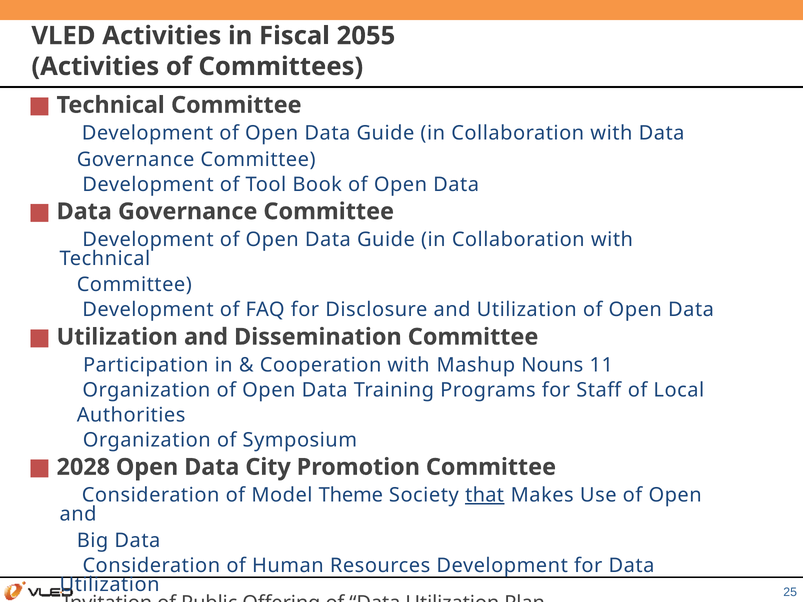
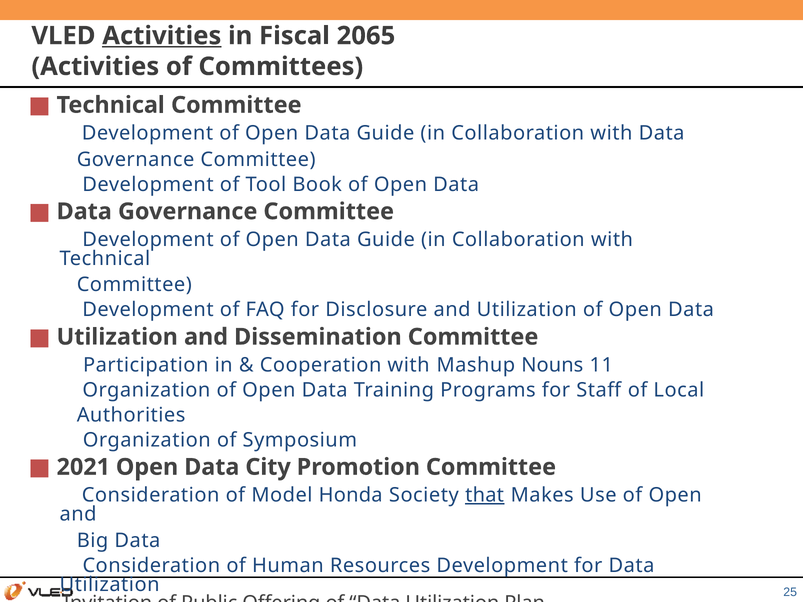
Activities at (162, 36) underline: none -> present
2055: 2055 -> 2065
2028: 2028 -> 2021
Theme: Theme -> Honda
